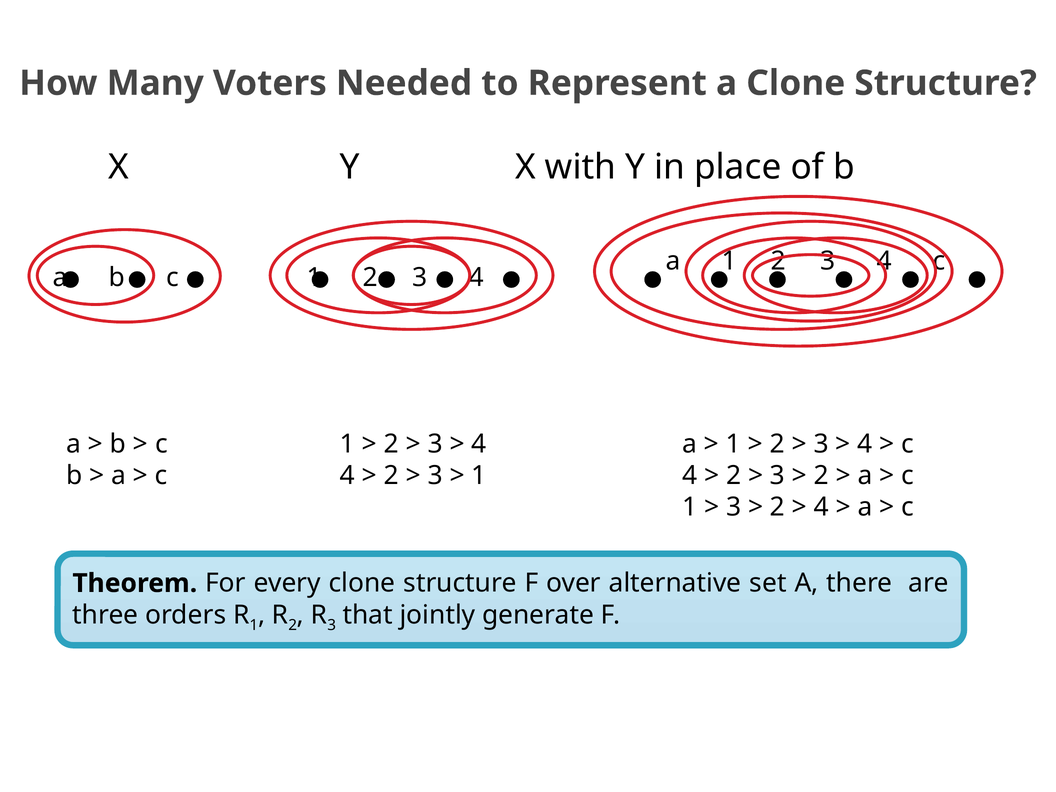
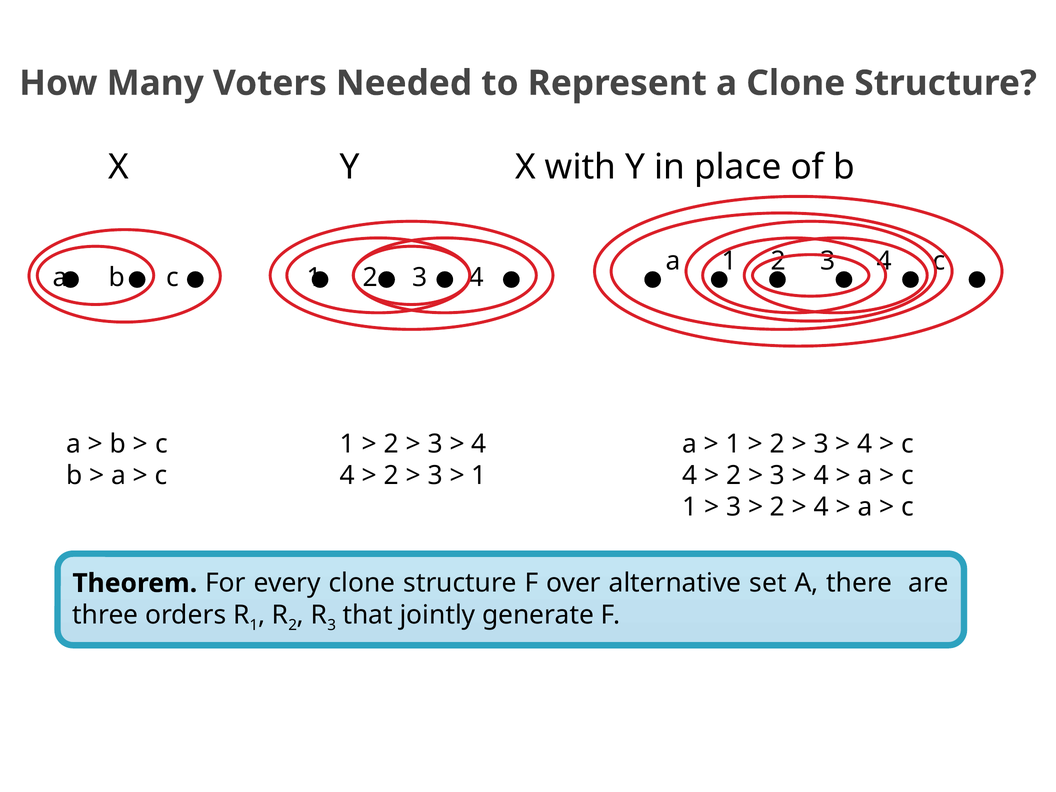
2 at (821, 475): 2 -> 4
